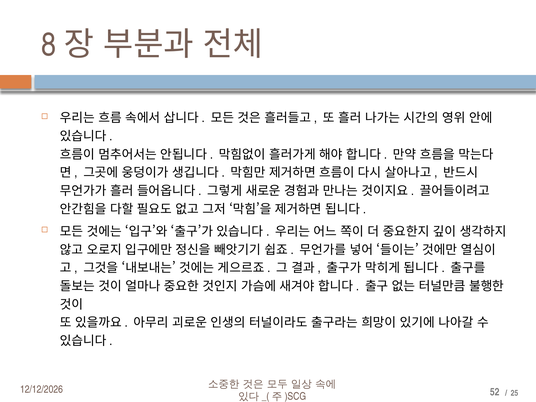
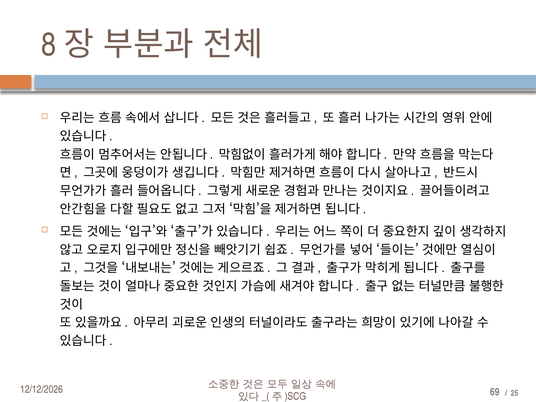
52: 52 -> 69
